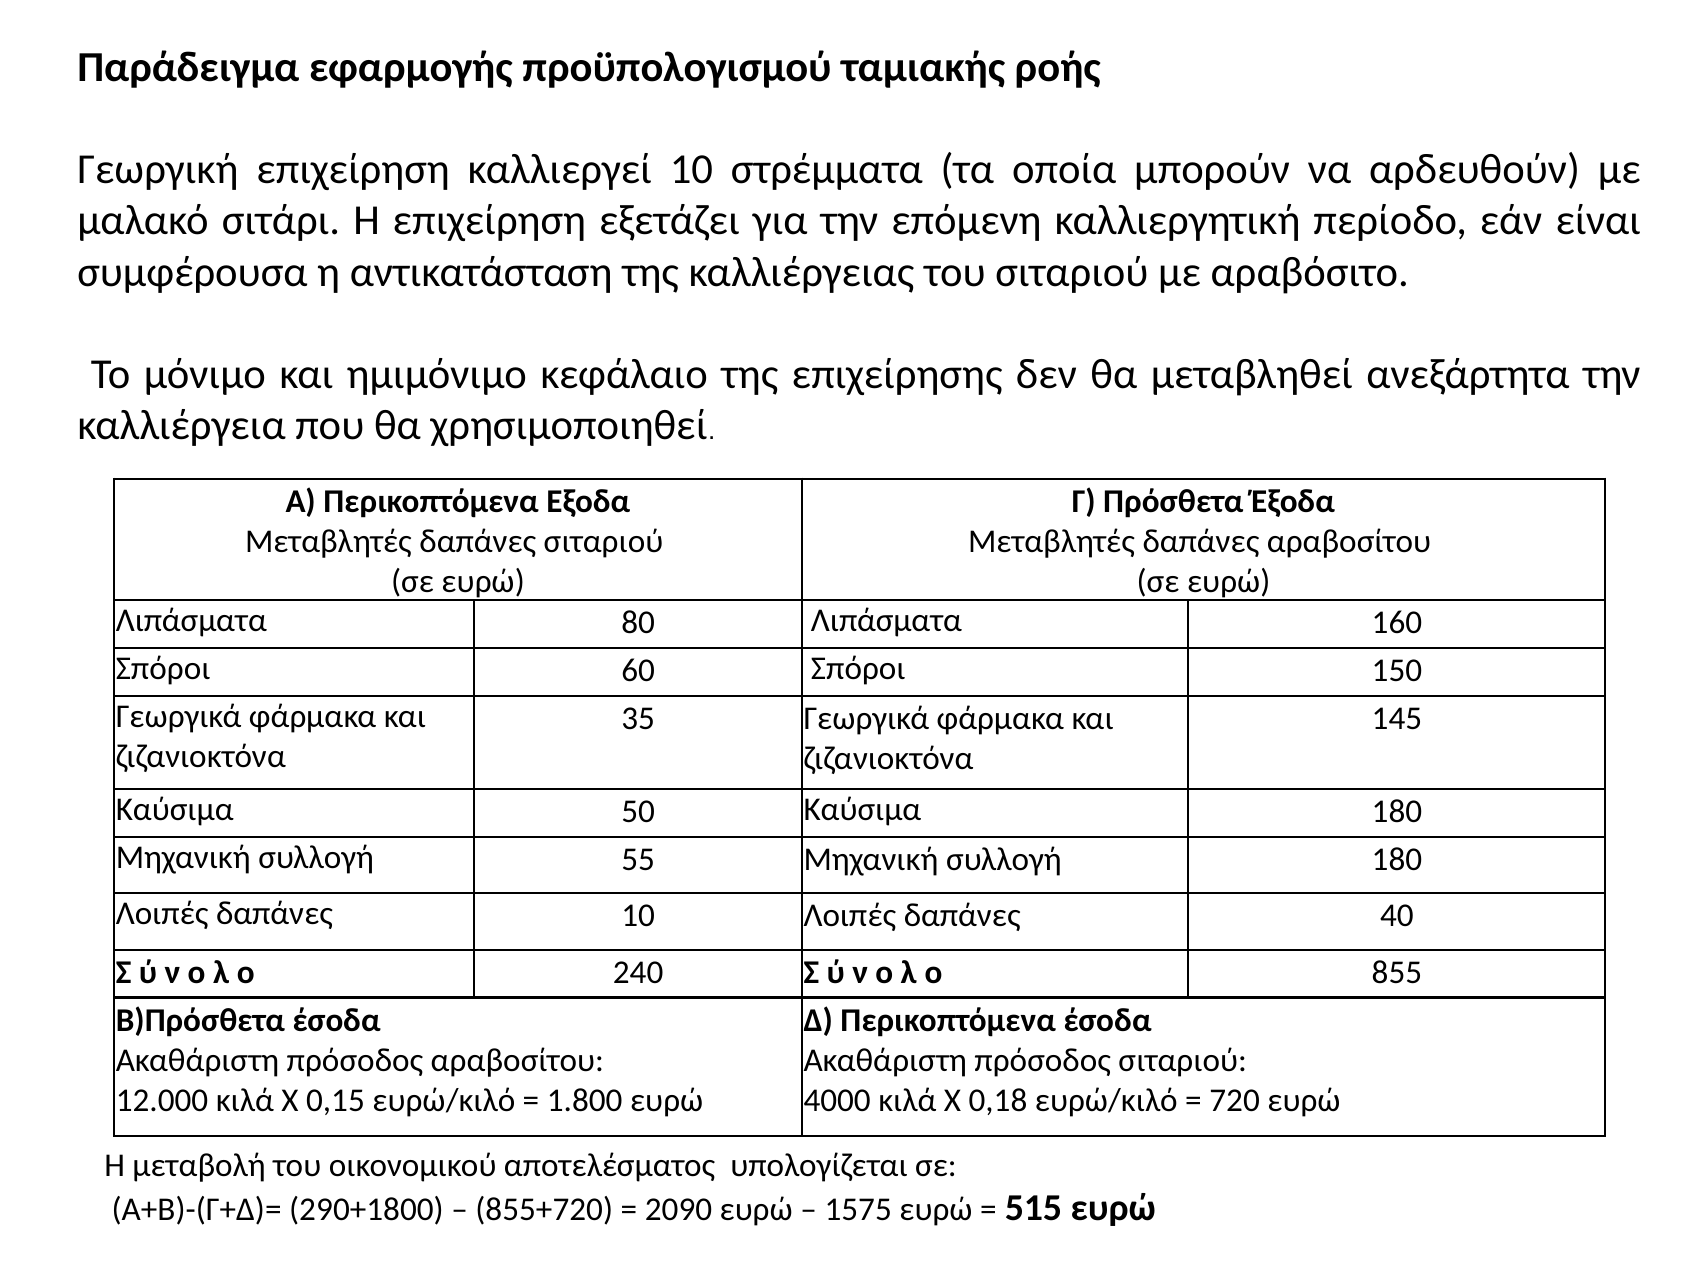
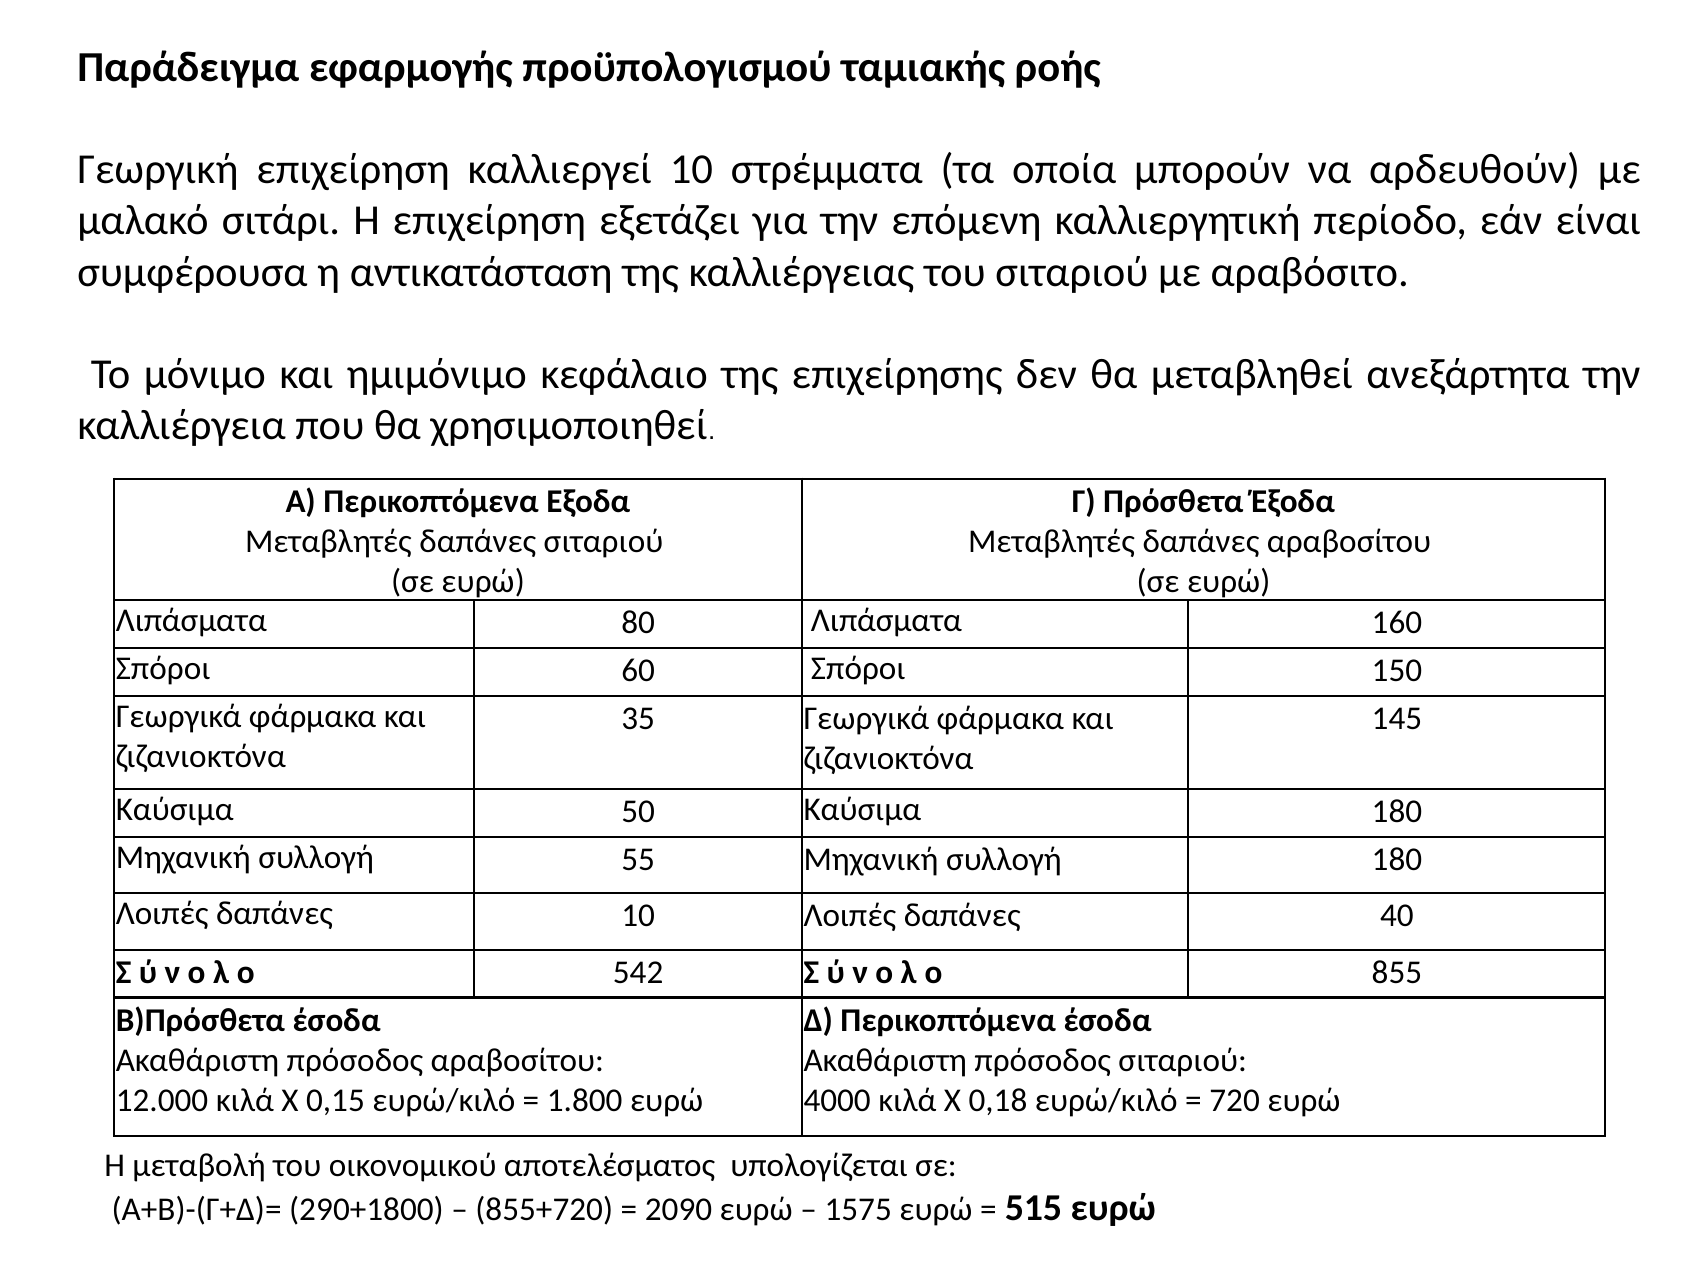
240: 240 -> 542
